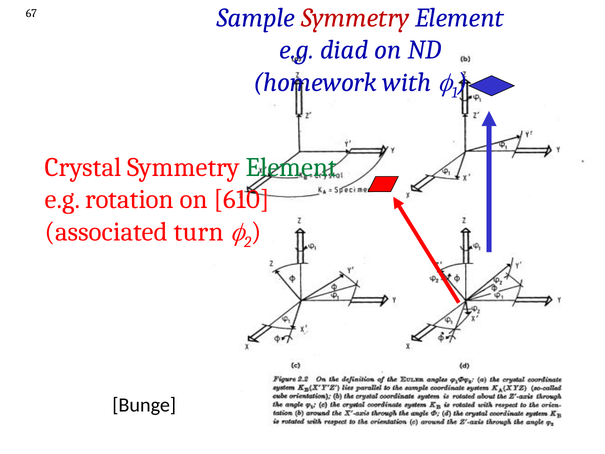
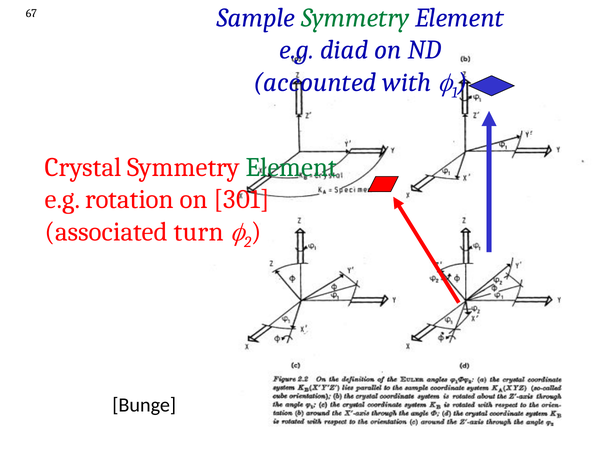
Symmetry at (355, 18) colour: red -> green
homework: homework -> accounted
610: 610 -> 301
